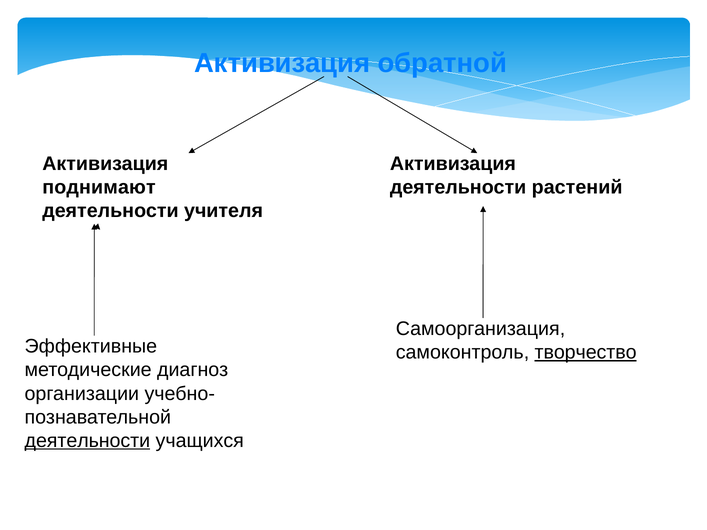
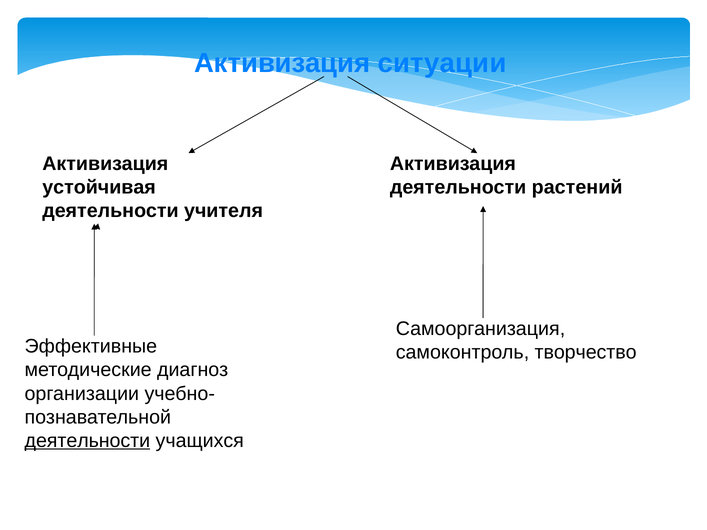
обратной: обратной -> ситуации
поднимают: поднимают -> устойчивая
творчество underline: present -> none
